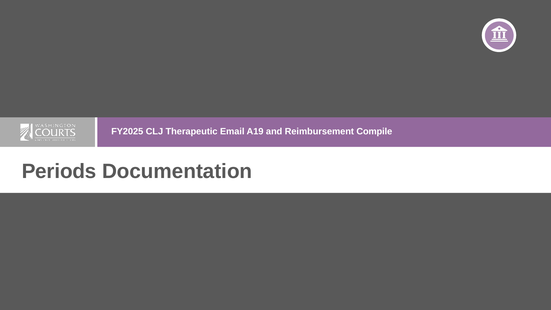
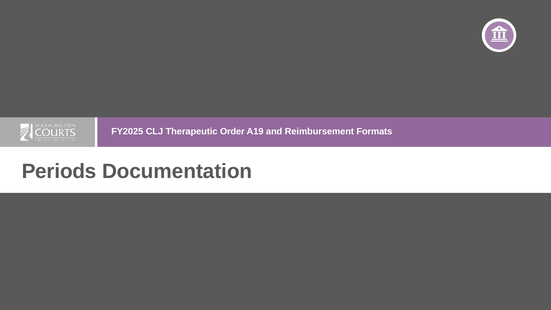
Email: Email -> Order
Compile: Compile -> Formats
